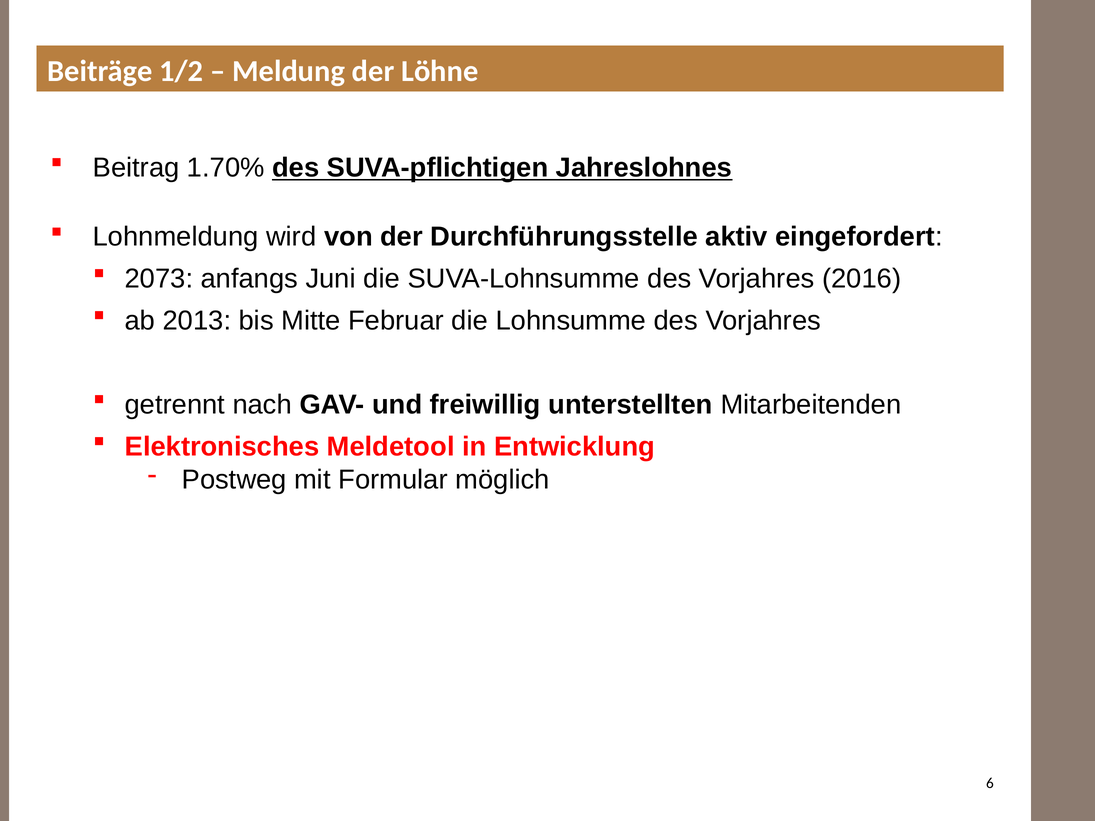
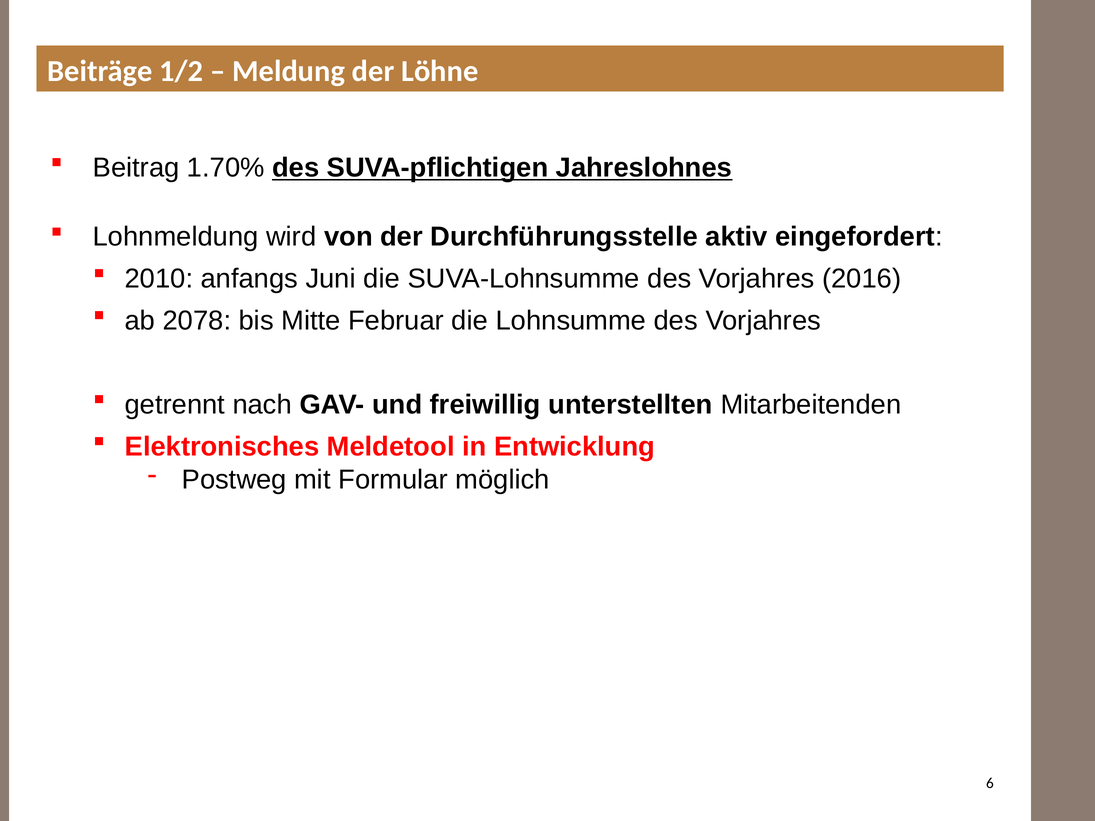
2073: 2073 -> 2010
2013: 2013 -> 2078
